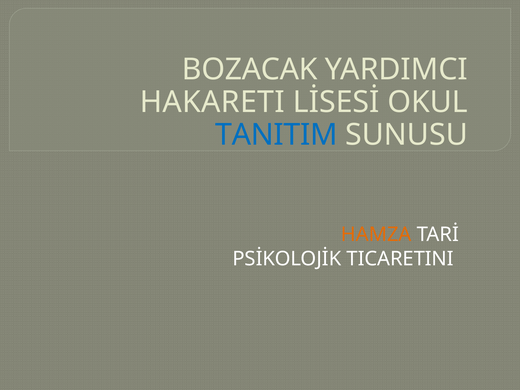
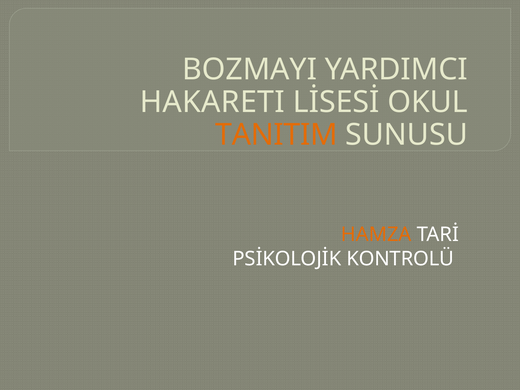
BOZACAK: BOZACAK -> BOZMAYI
TANITIM colour: blue -> orange
TICARETINI: TICARETINI -> KONTROLÜ
